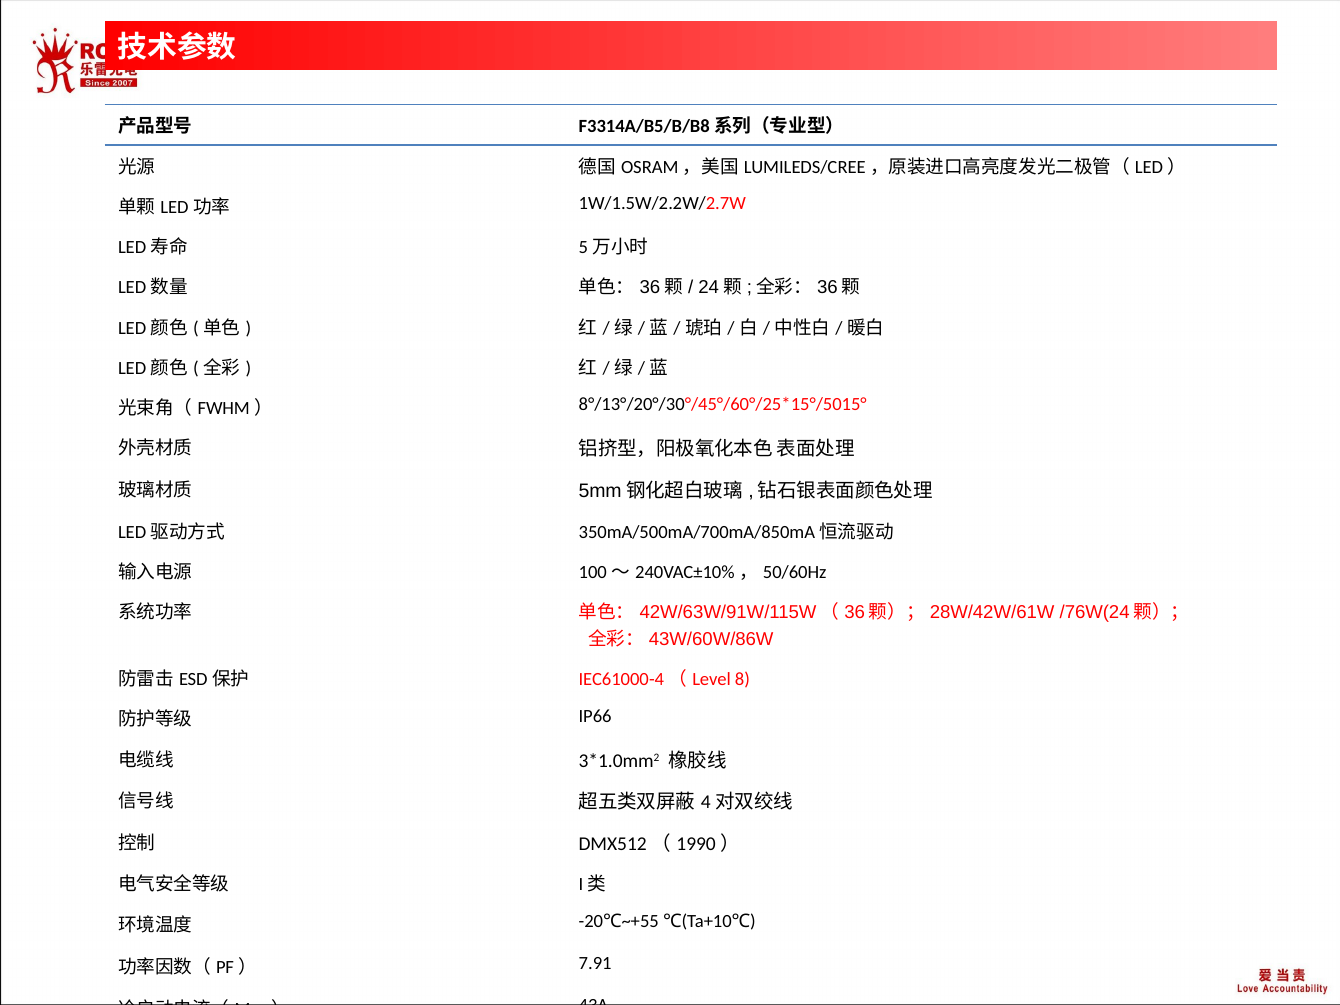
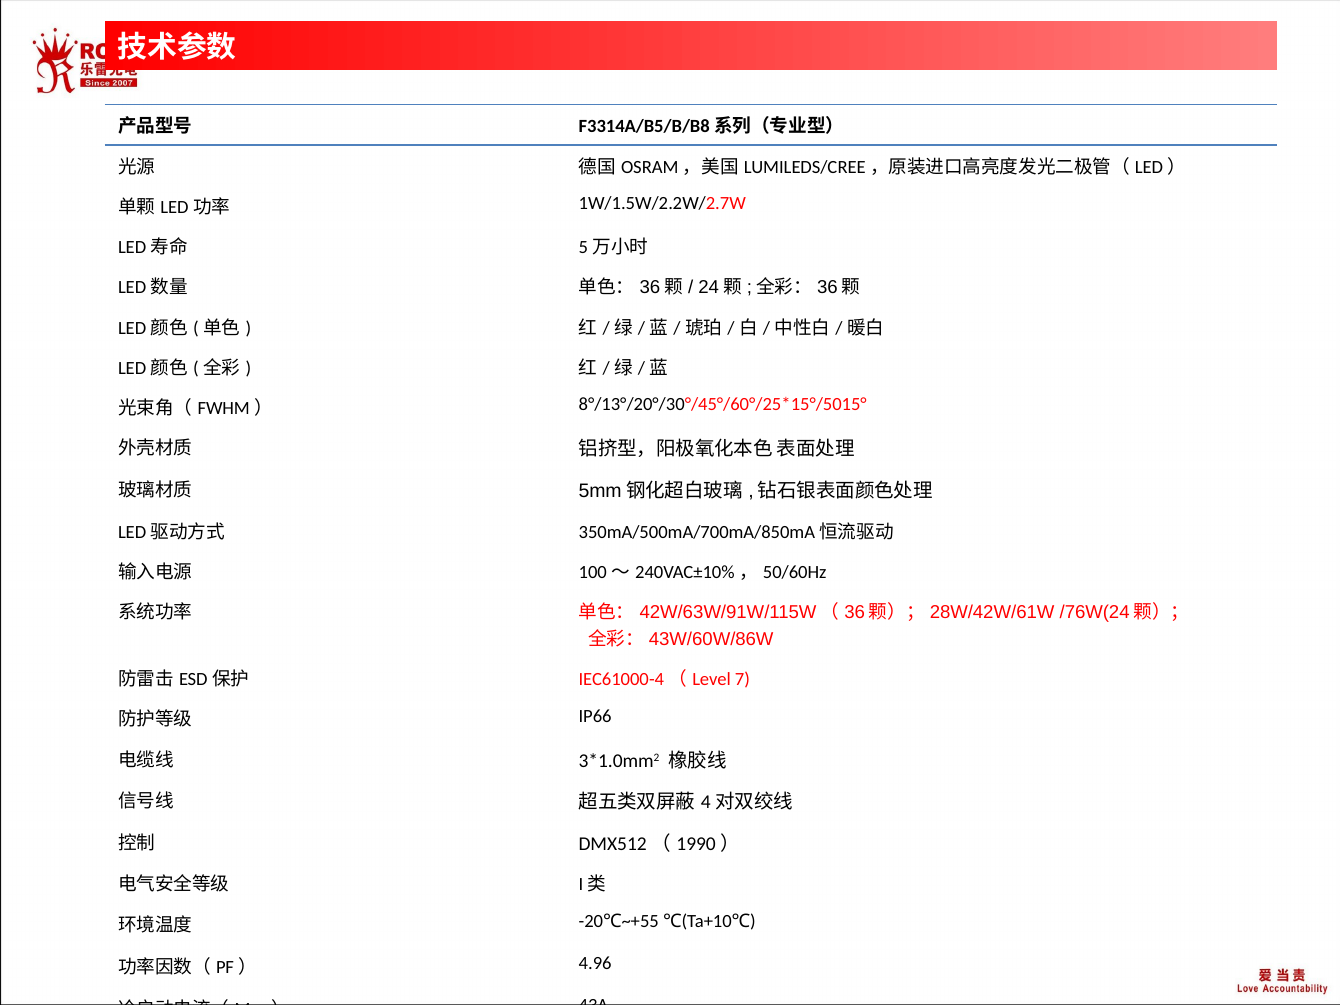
8: 8 -> 7
7.91: 7.91 -> 4.96
